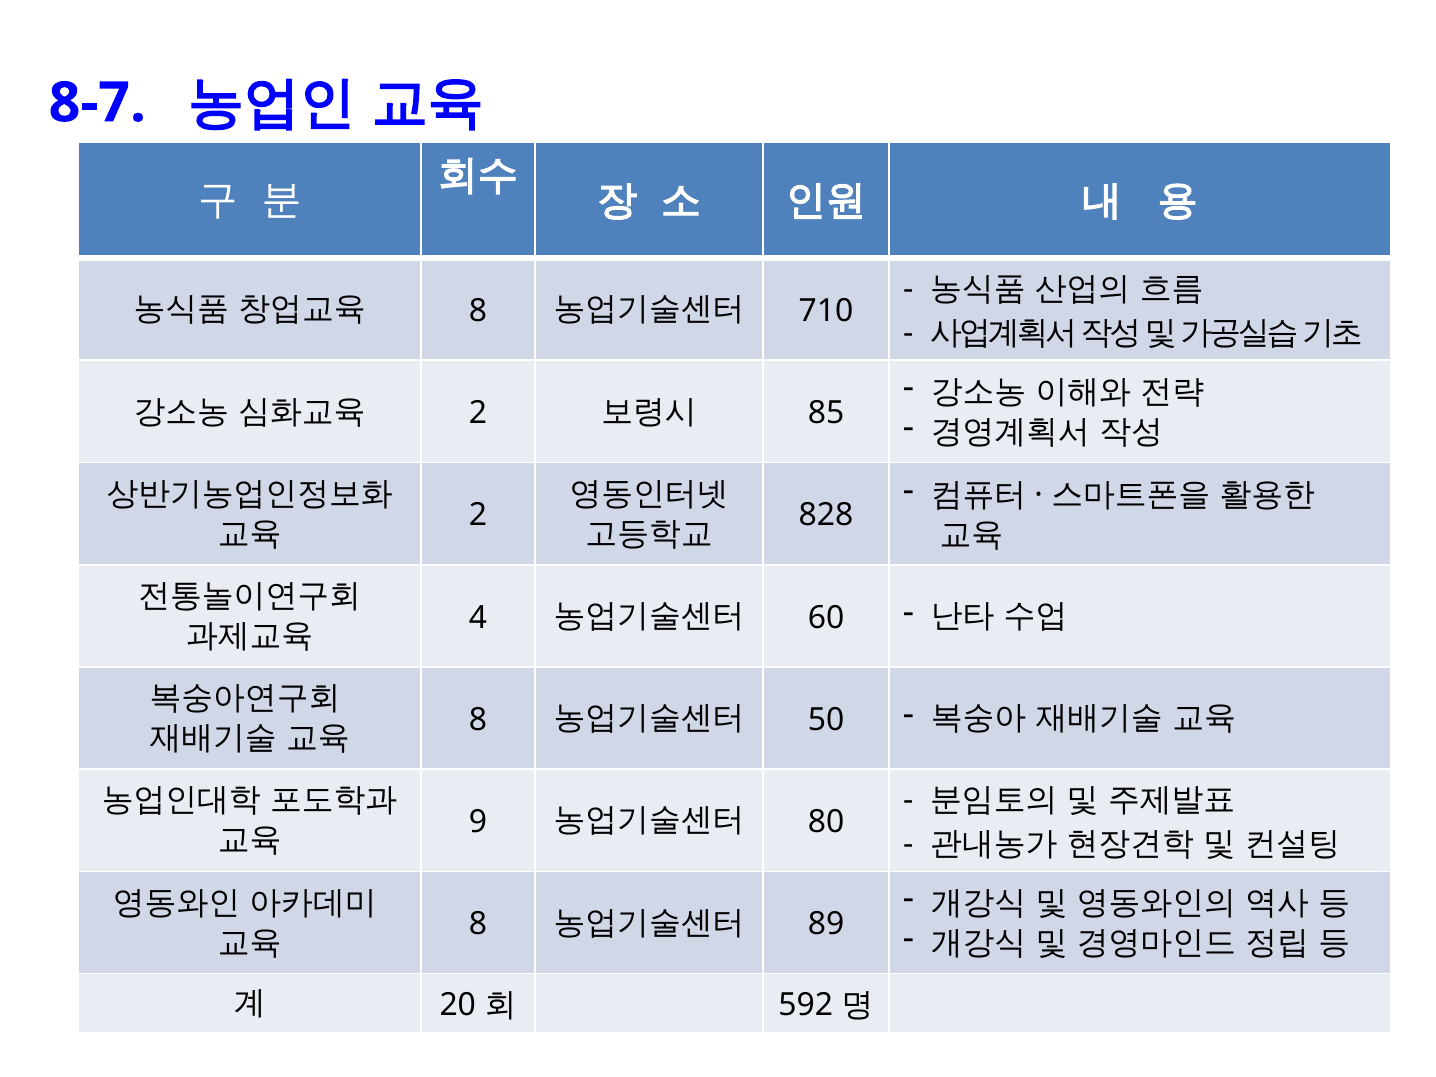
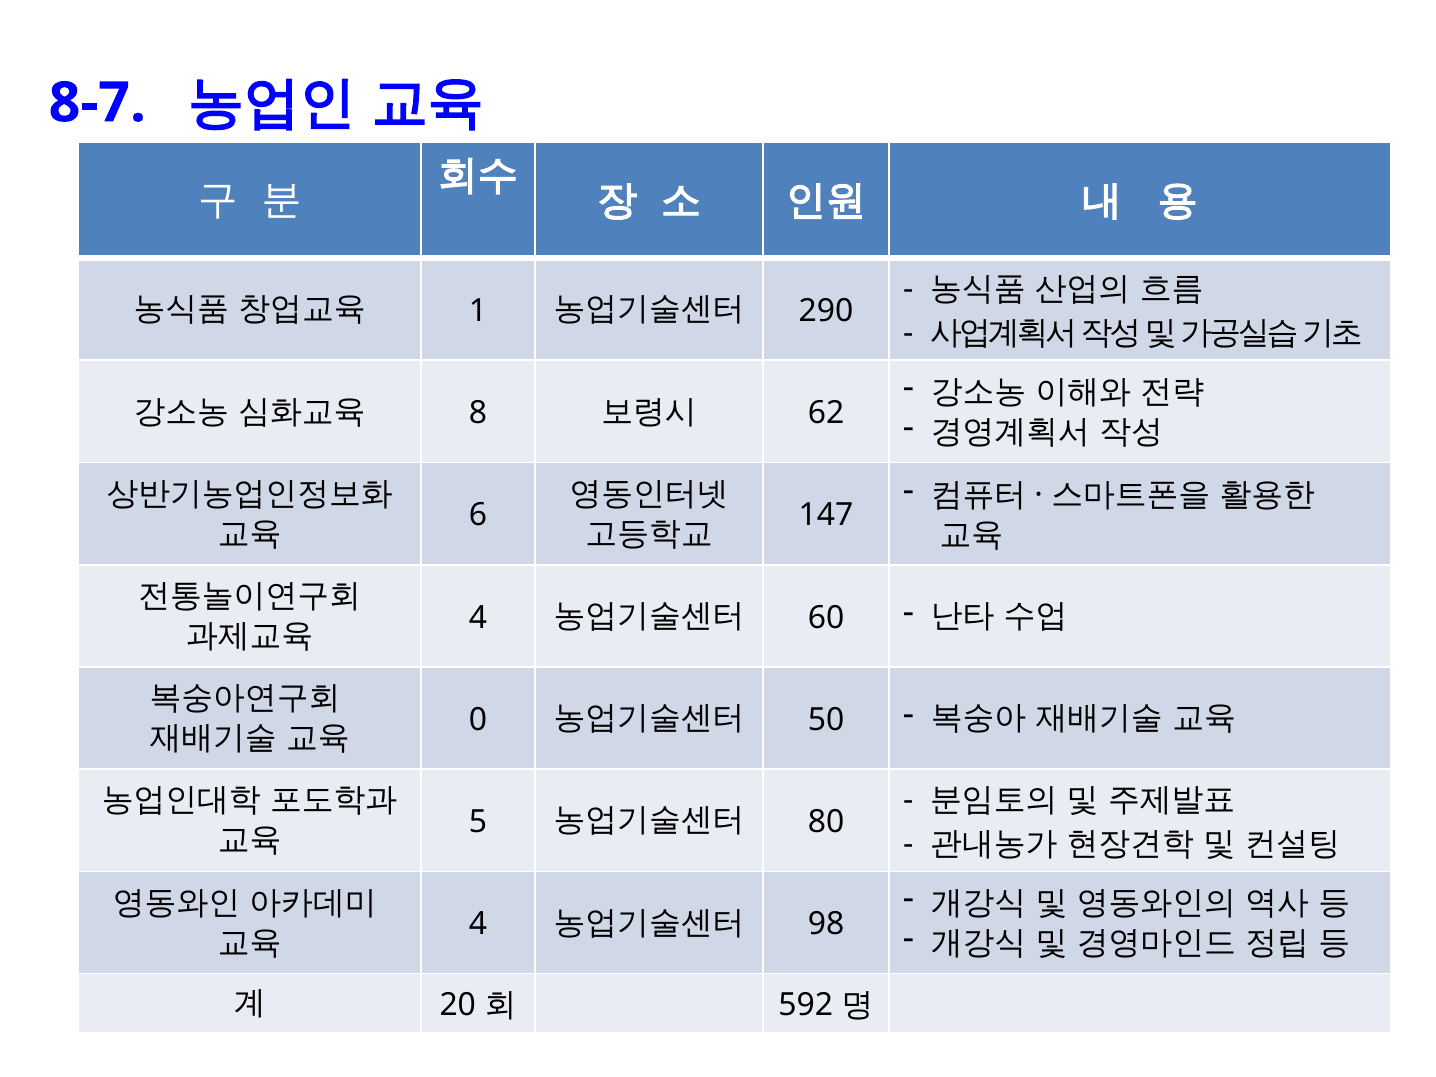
8 at (478, 311): 8 -> 1
710: 710 -> 290
2 at (478, 413): 2 -> 8
85: 85 -> 62
2 at (478, 515): 2 -> 6
828: 828 -> 147
8 at (478, 720): 8 -> 0
9: 9 -> 5
8 at (478, 924): 8 -> 4
89: 89 -> 98
